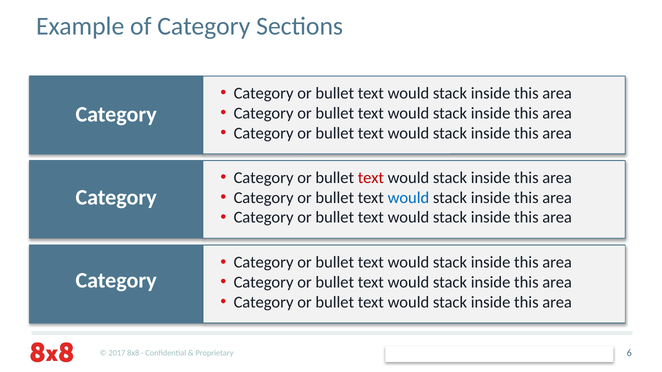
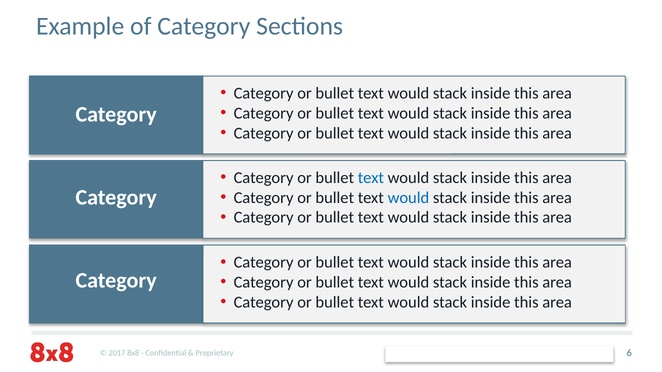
text at (371, 178) colour: red -> blue
